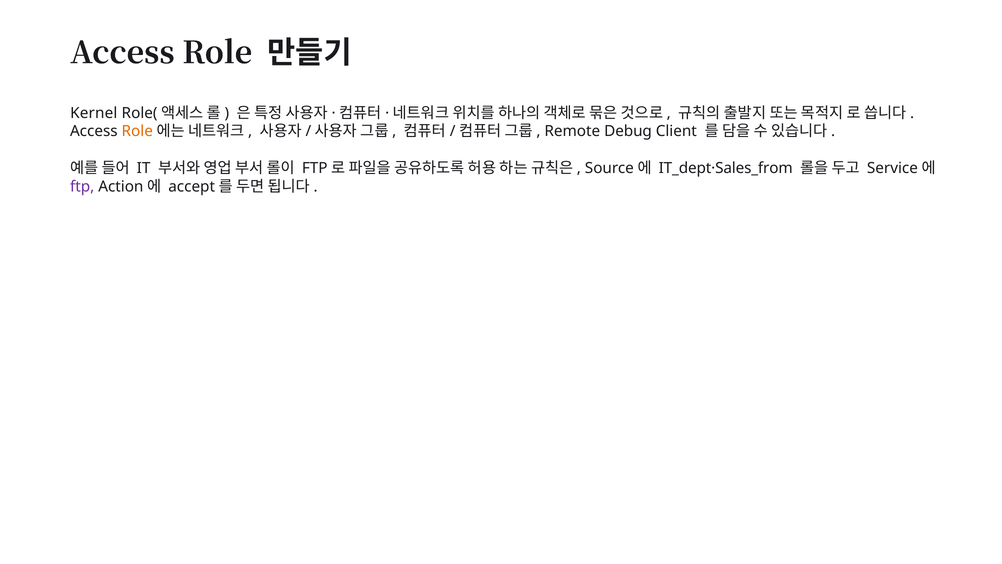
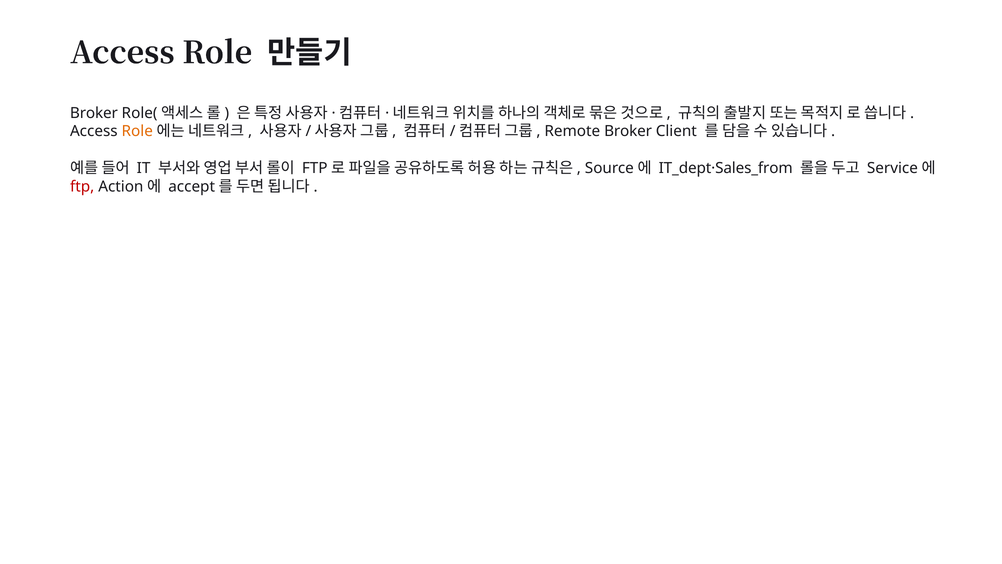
Kernel at (94, 113): Kernel -> Broker
Remote Debug: Debug -> Broker
ftp at (82, 186) colour: purple -> red
